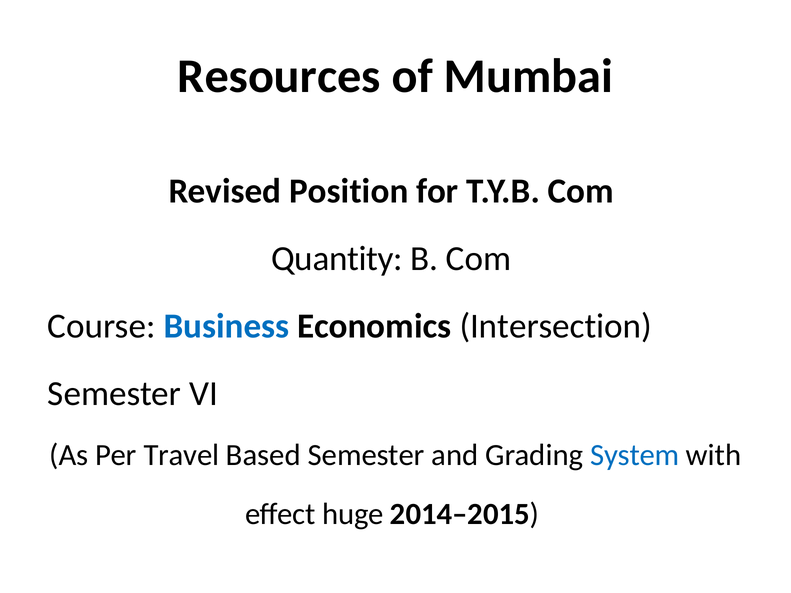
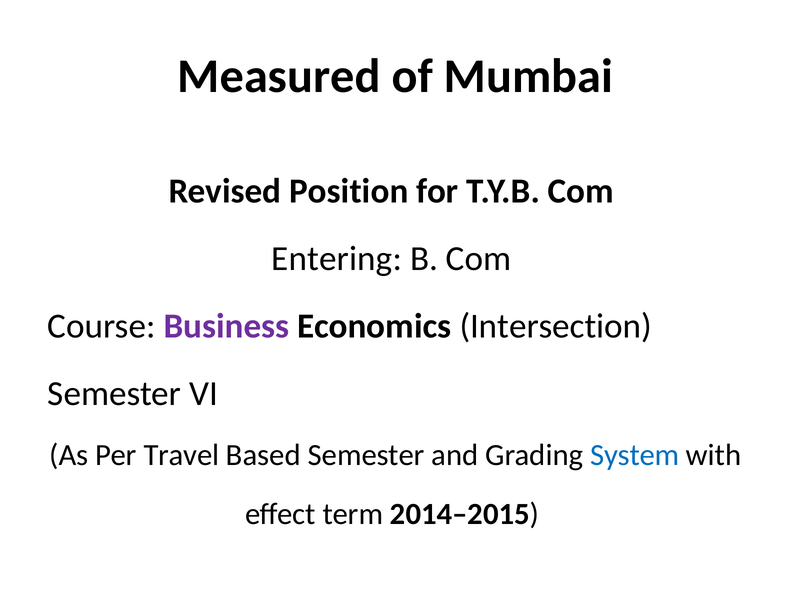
Resources: Resources -> Measured
Quantity: Quantity -> Entering
Business colour: blue -> purple
huge: huge -> term
